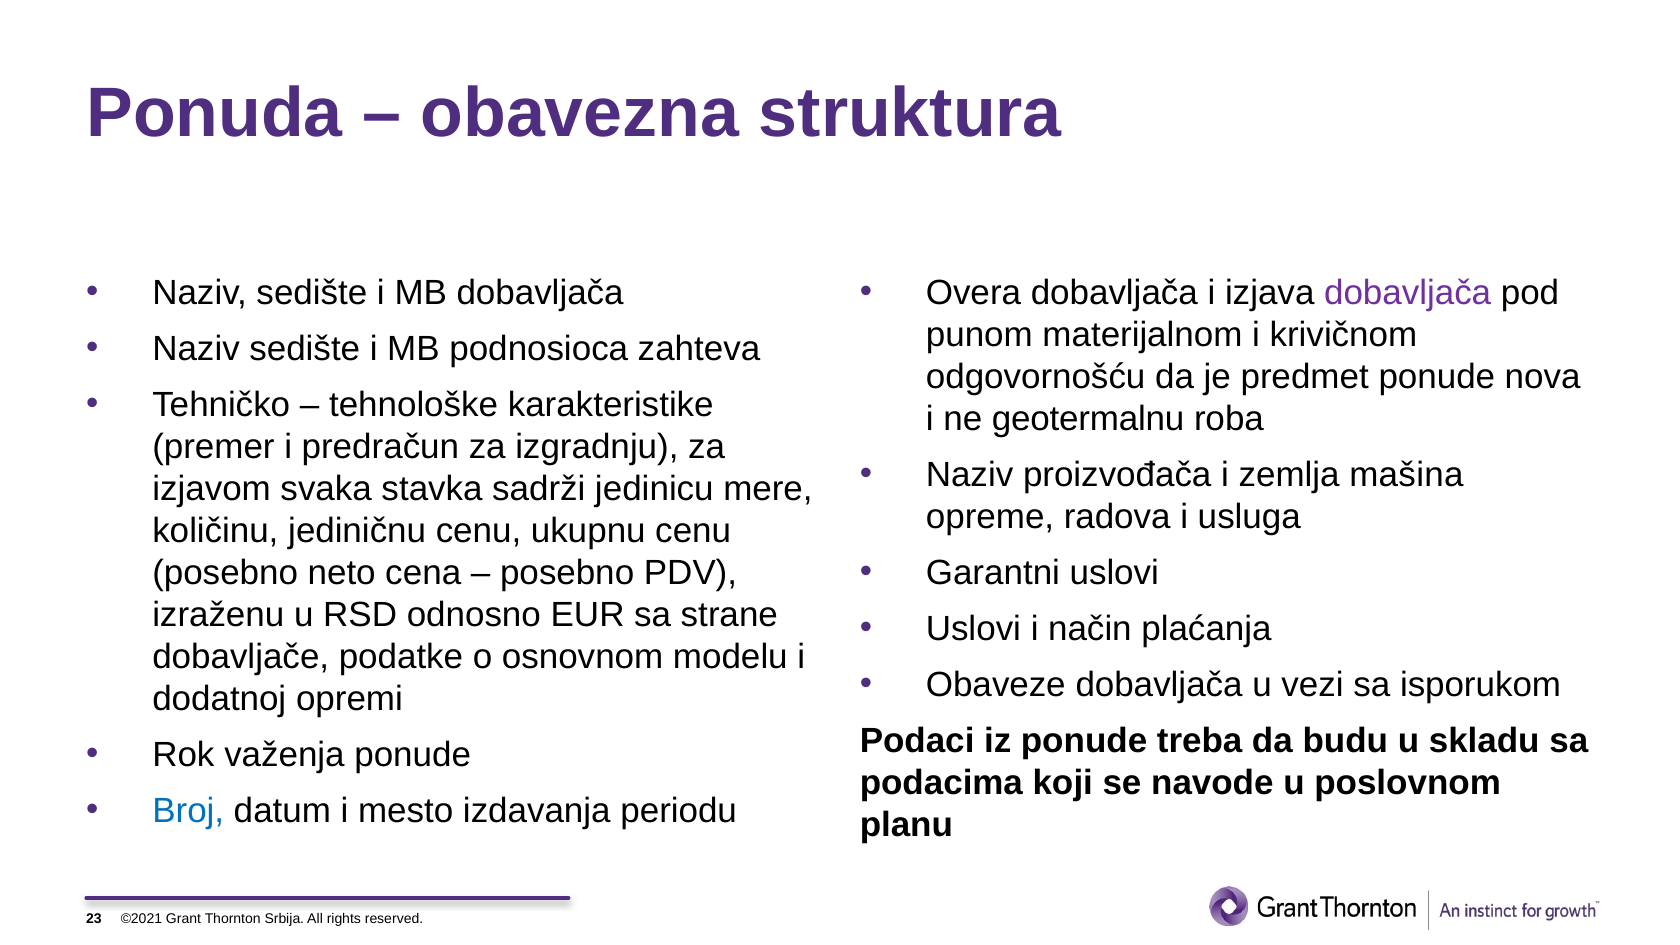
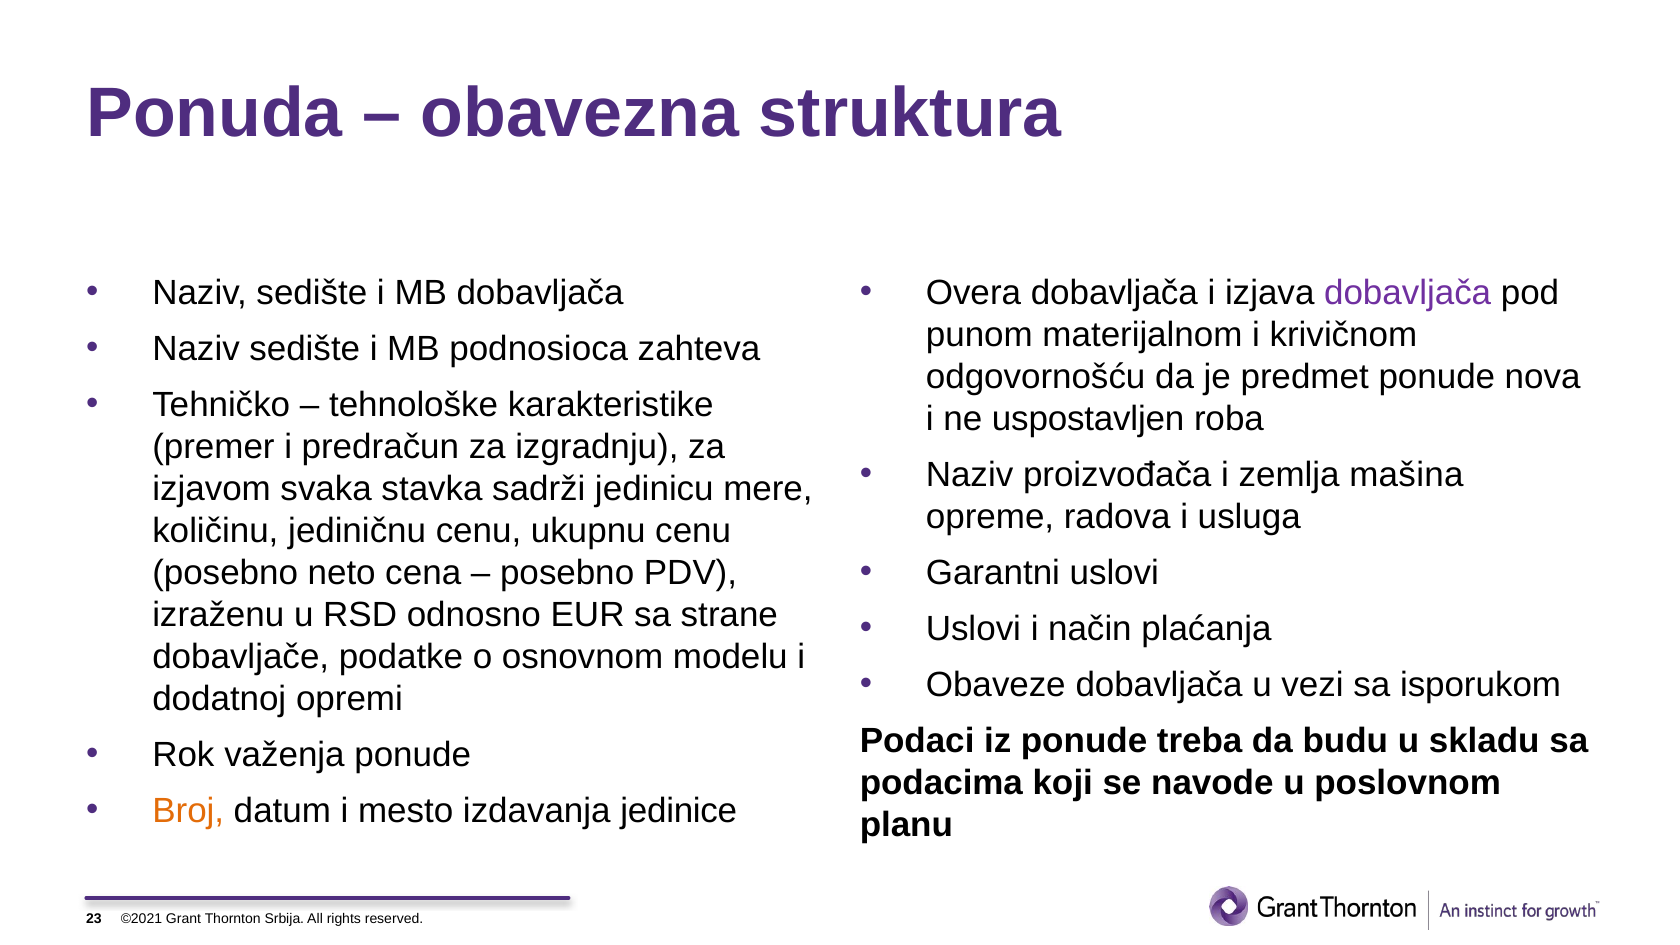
geotermalnu: geotermalnu -> uspostavljen
Broj colour: blue -> orange
periodu: periodu -> jedinice
